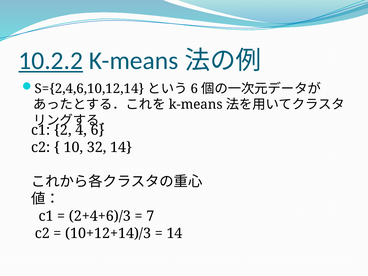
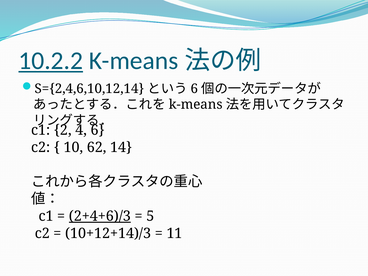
32: 32 -> 62
2+4+6)/3 underline: none -> present
7: 7 -> 5
14 at (175, 233): 14 -> 11
